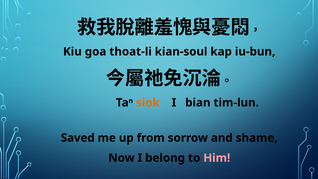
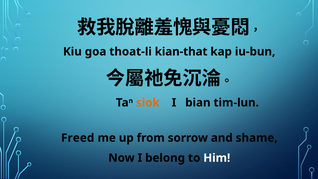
kian-soul: kian-soul -> kian-that
Saved: Saved -> Freed
Him colour: pink -> white
